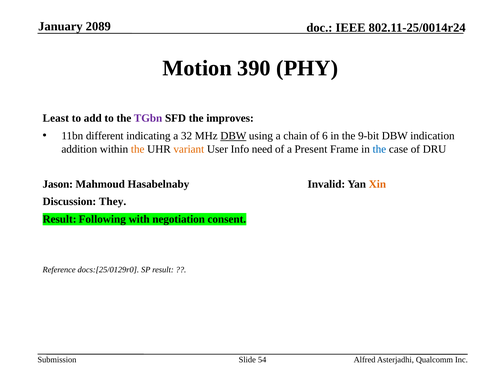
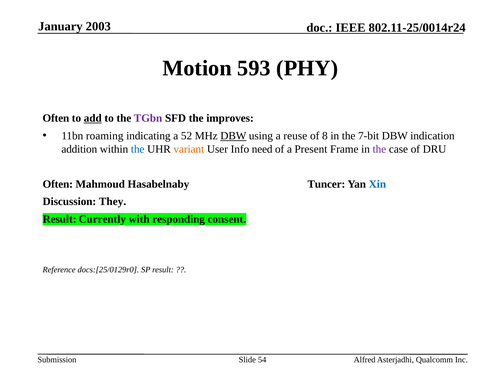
2089: 2089 -> 2003
390: 390 -> 593
Least at (56, 119): Least -> Often
add underline: none -> present
different: different -> roaming
32: 32 -> 52
chain: chain -> reuse
6: 6 -> 8
9-bit: 9-bit -> 7-bit
the at (138, 149) colour: orange -> blue
the at (379, 149) colour: blue -> purple
Jason at (58, 184): Jason -> Often
Invalid: Invalid -> Tuncer
Xin colour: orange -> blue
Following: Following -> Currently
negotiation: negotiation -> responding
